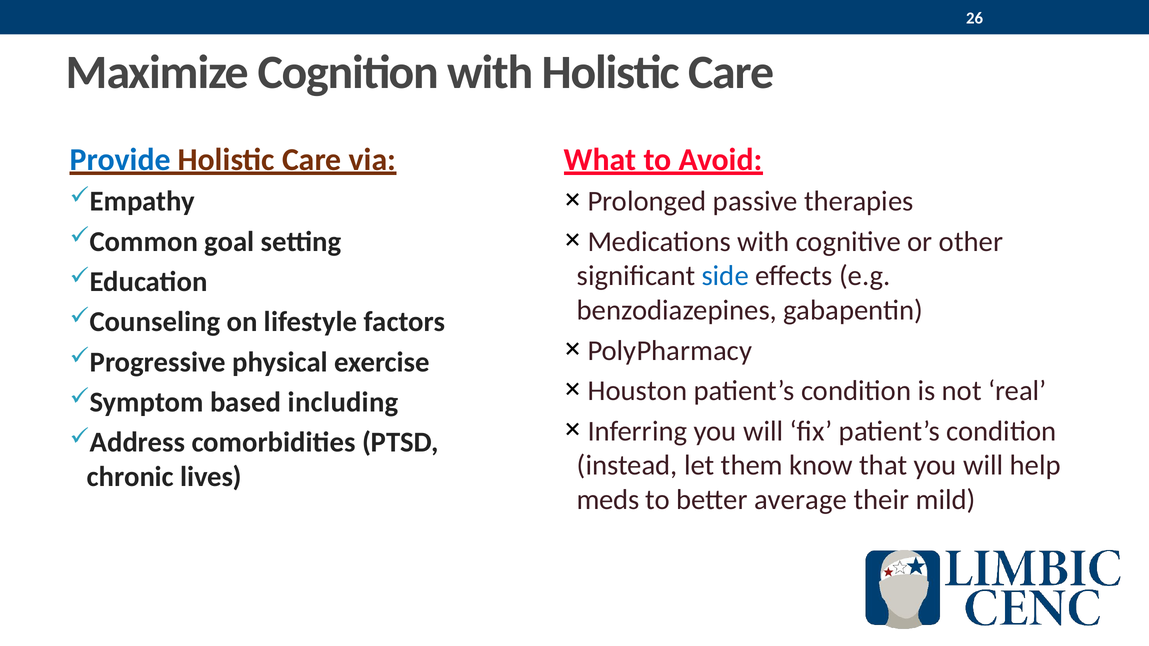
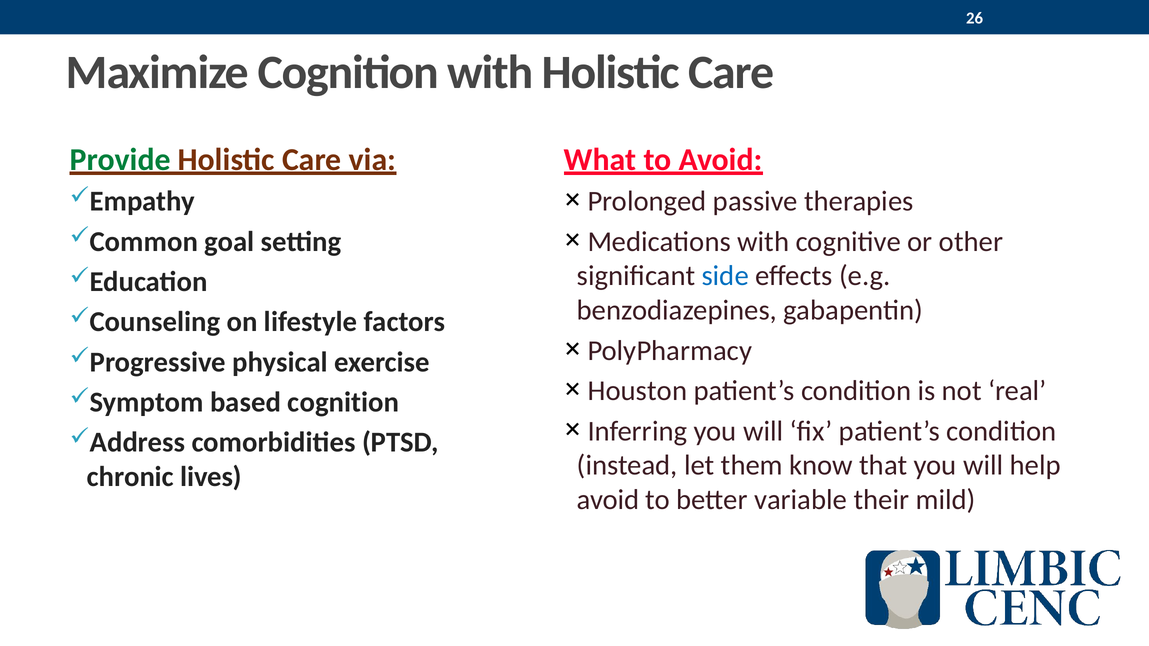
Provide colour: blue -> green
based including: including -> cognition
meds at (608, 500): meds -> avoid
average: average -> variable
